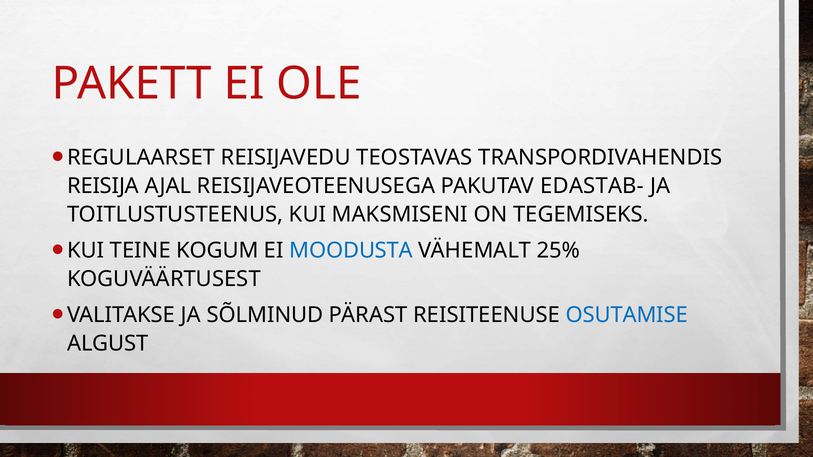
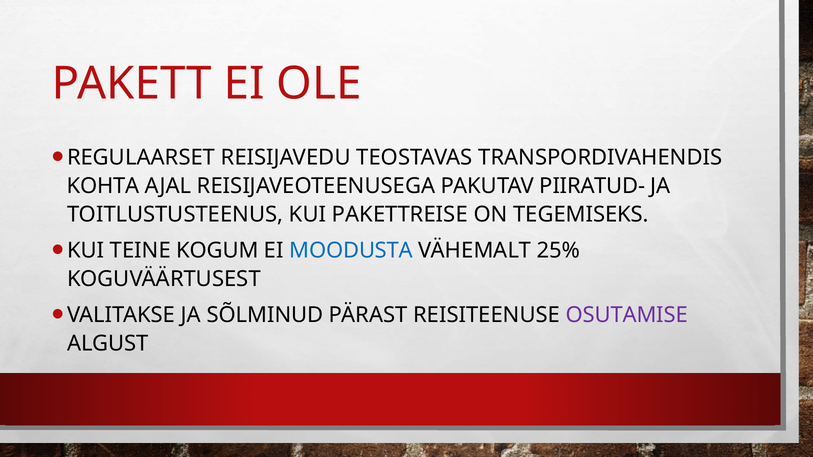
REISIJA: REISIJA -> KOHTA
EDASTAB-: EDASTAB- -> PIIRATUD-
MAKSMISENI: MAKSMISENI -> PAKETTREISE
OSUTAMISE colour: blue -> purple
